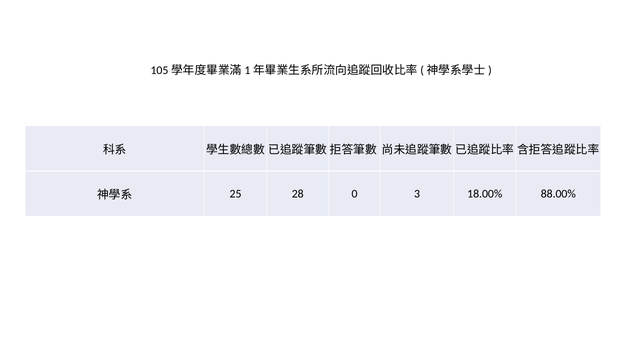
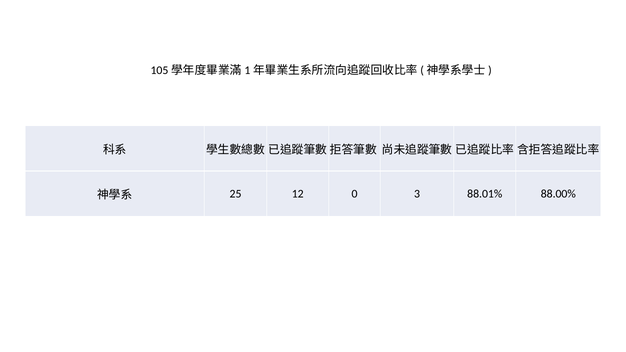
28: 28 -> 12
18.00%: 18.00% -> 88.01%
